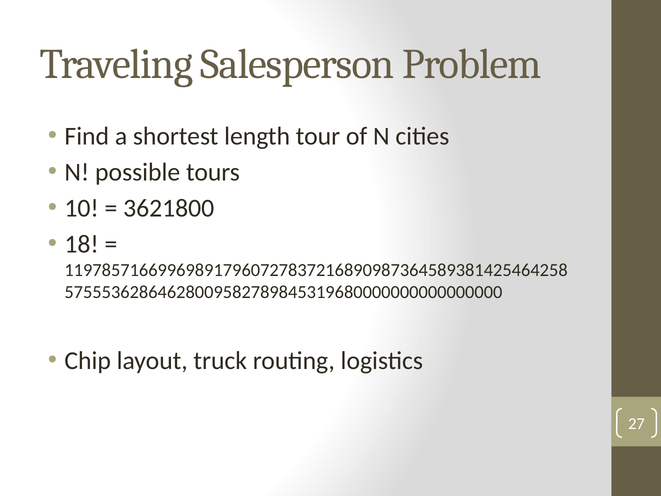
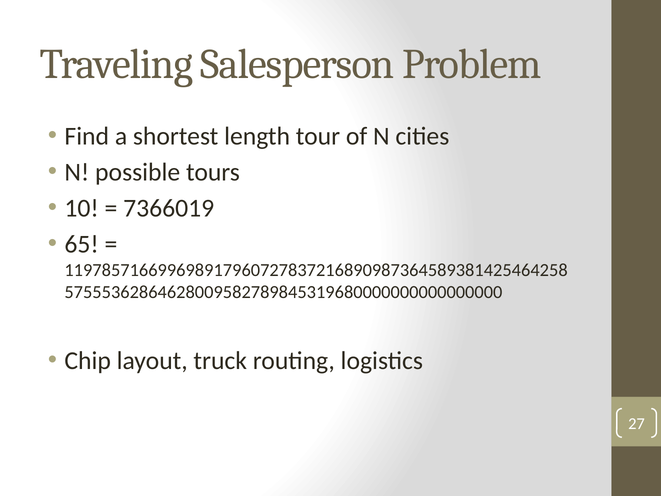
3621800: 3621800 -> 7366019
18: 18 -> 65
